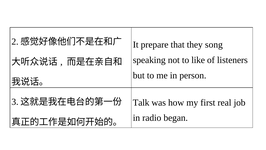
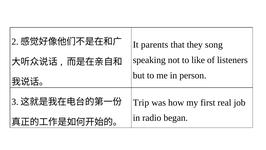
prepare: prepare -> parents
Talk: Talk -> Trip
